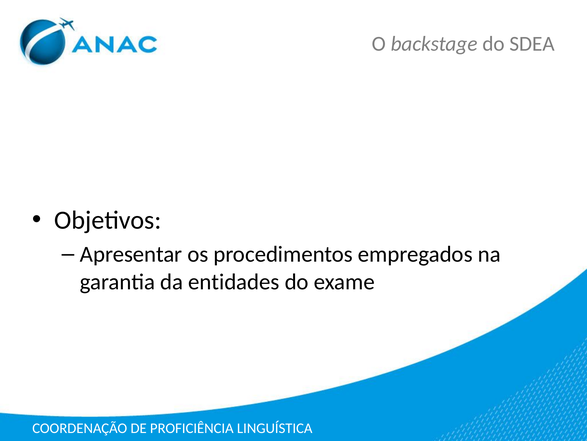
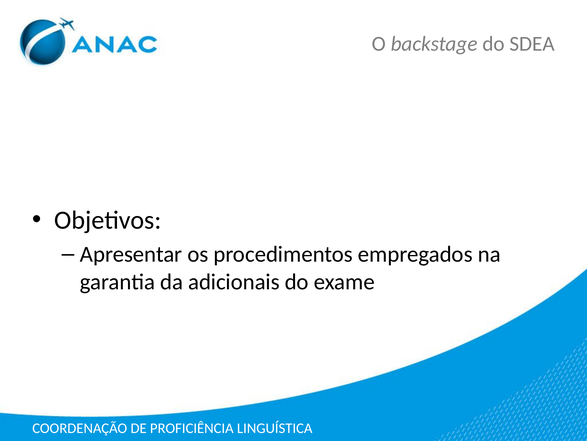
entidades: entidades -> adicionais
